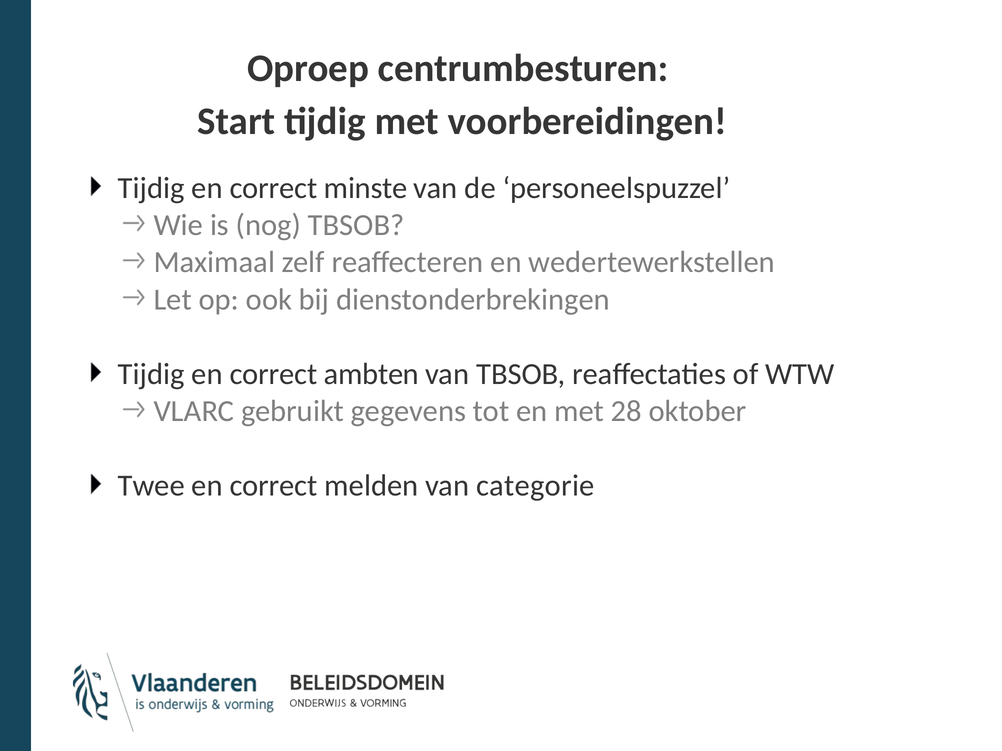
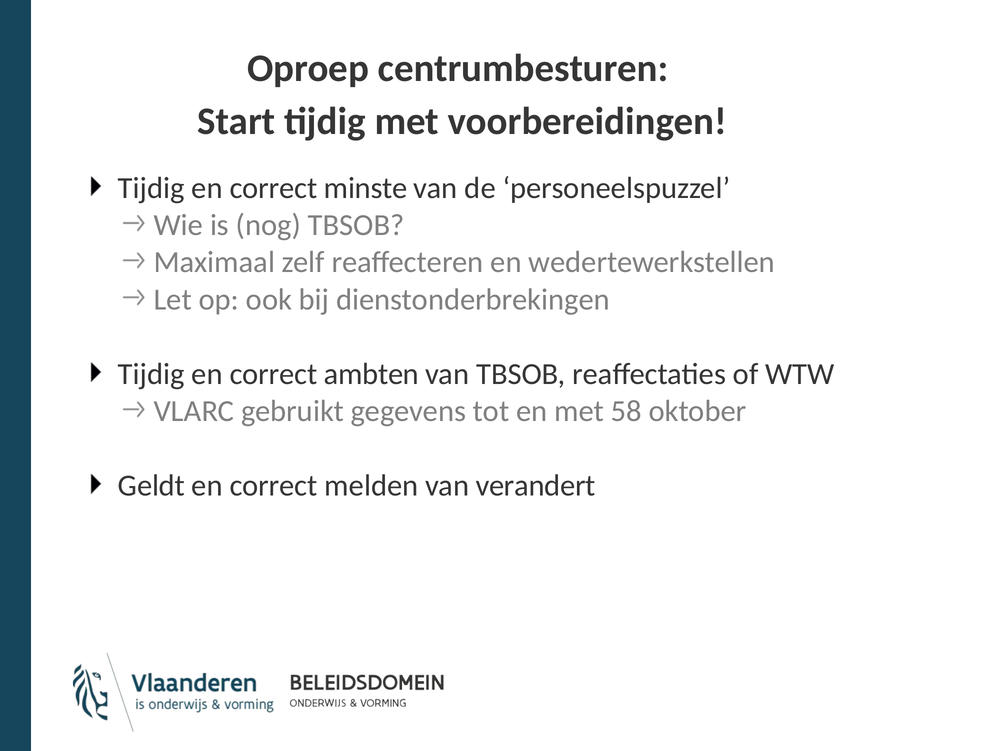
28: 28 -> 58
Twee: Twee -> Geldt
categorie: categorie -> verandert
